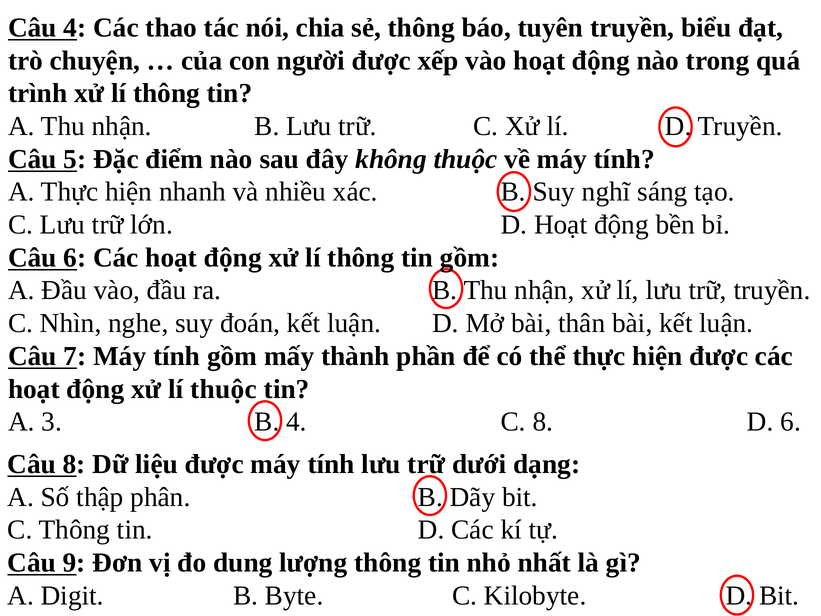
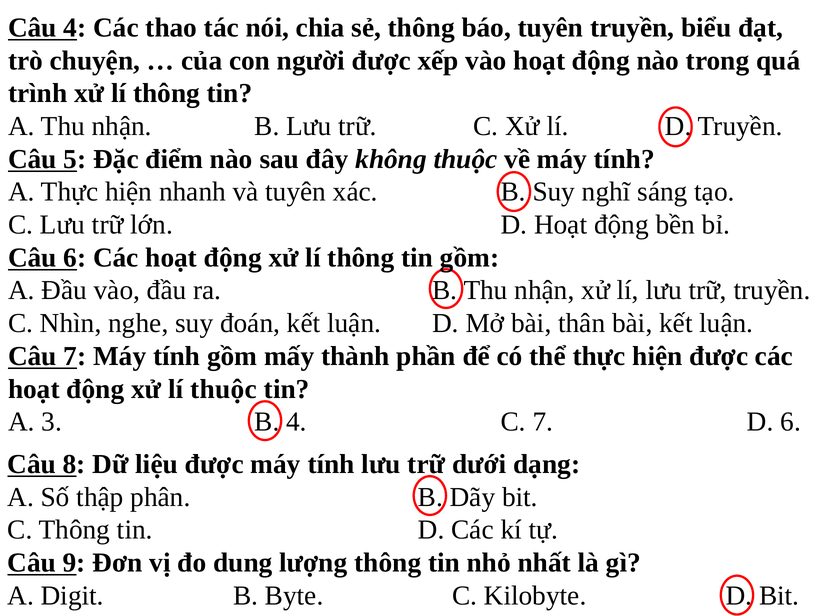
và nhiều: nhiều -> tuyên
C 8: 8 -> 7
